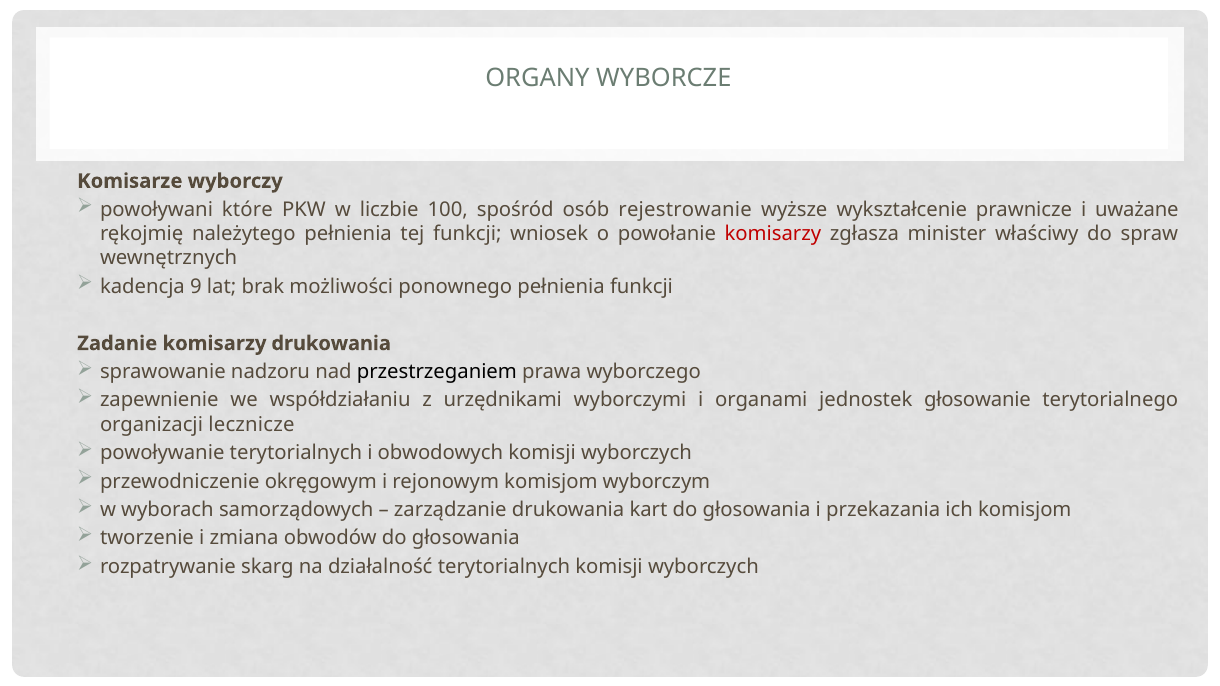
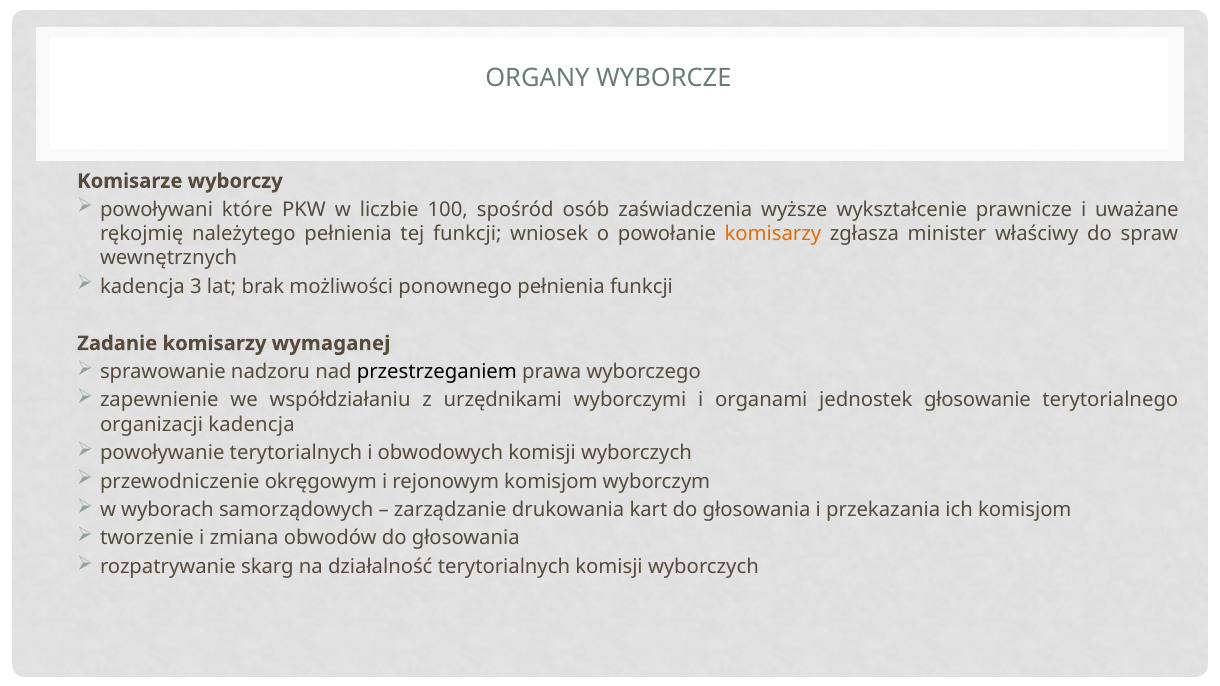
rejestrowanie: rejestrowanie -> zaświadczenia
komisarzy at (773, 234) colour: red -> orange
9: 9 -> 3
komisarzy drukowania: drukowania -> wymaganej
organizacji lecznicze: lecznicze -> kadencja
